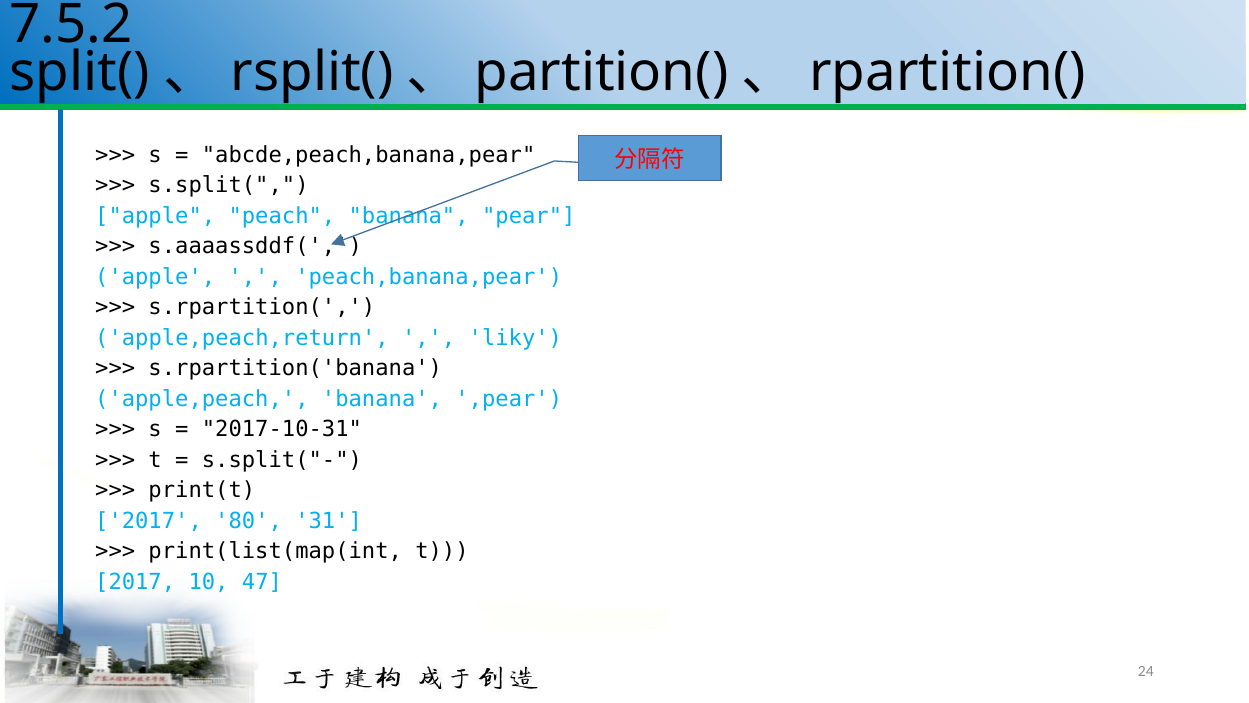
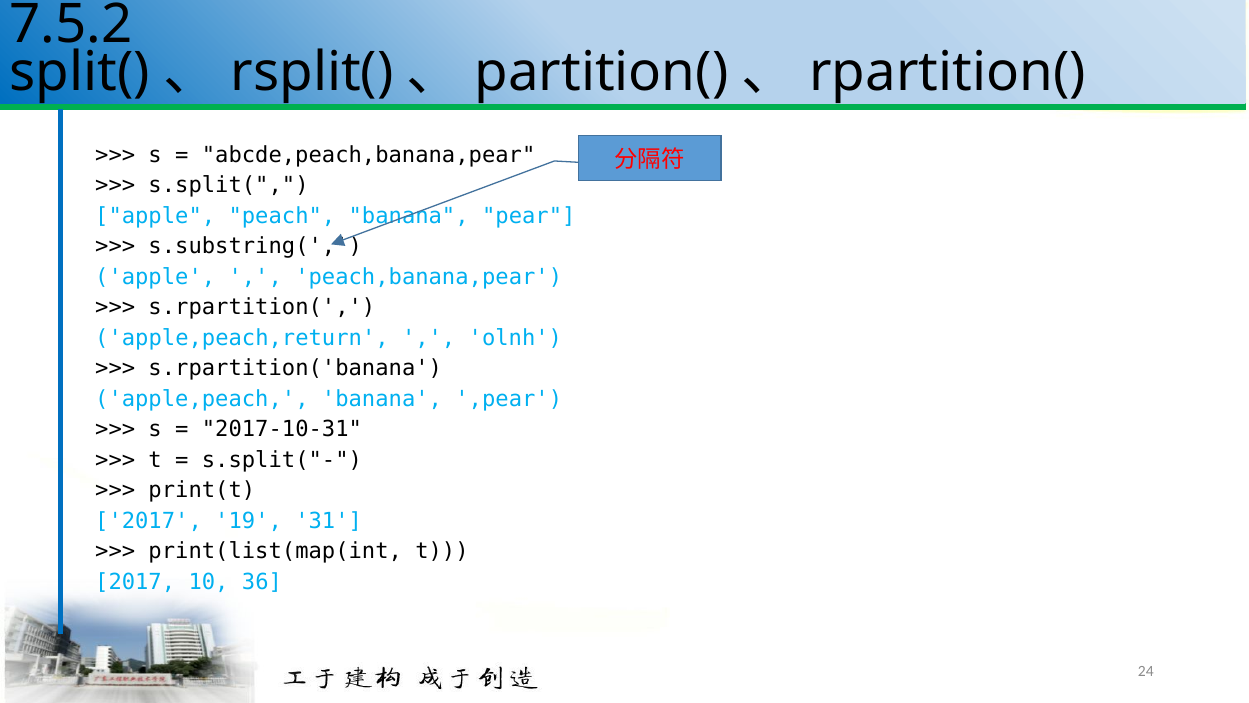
s.aaaassddf(: s.aaaassddf( -> s.substring(
liky: liky -> olnh
80: 80 -> 19
47: 47 -> 36
